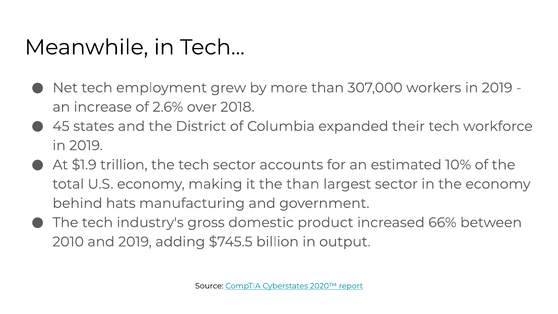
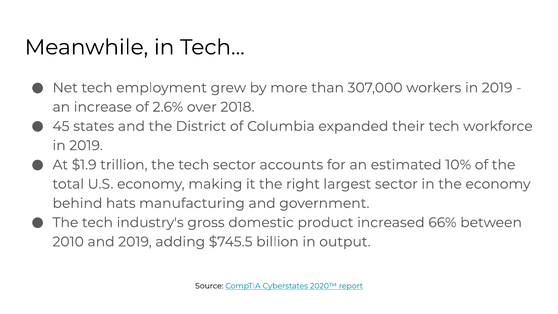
the than: than -> right
